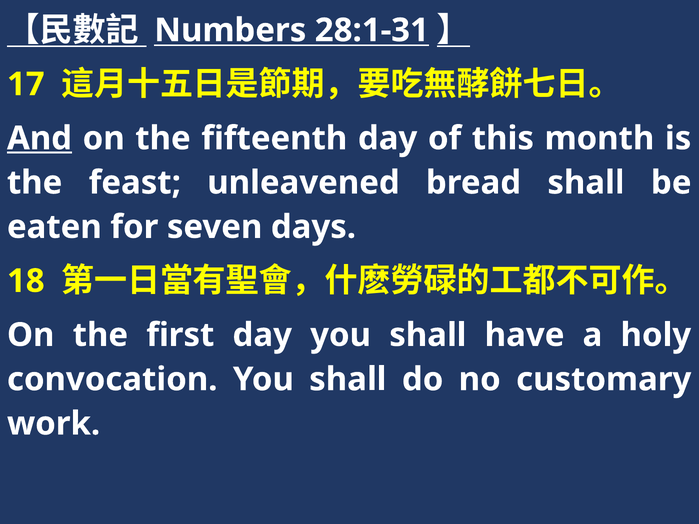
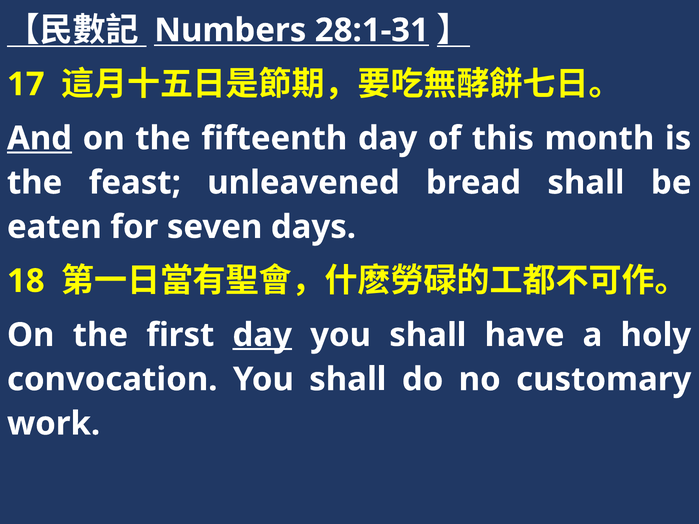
day at (262, 335) underline: none -> present
